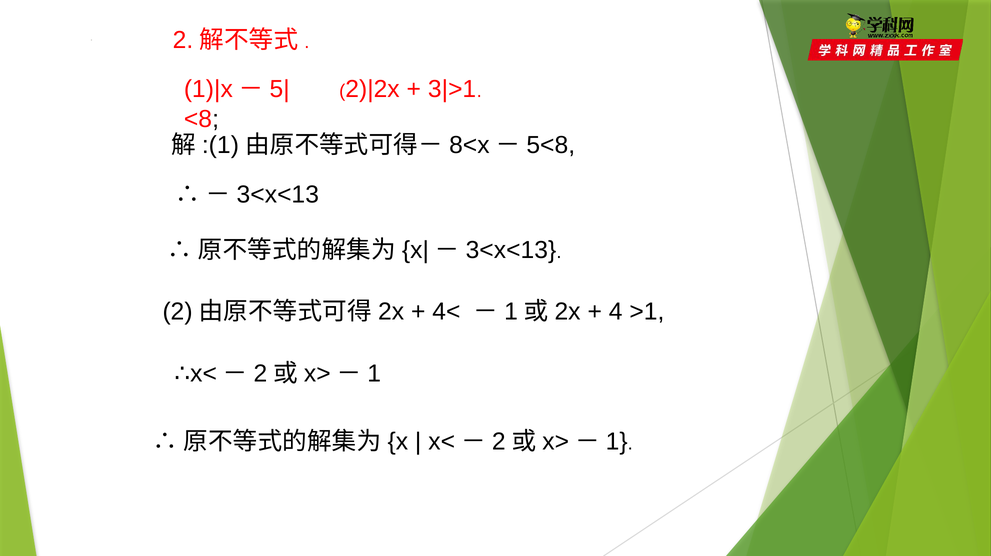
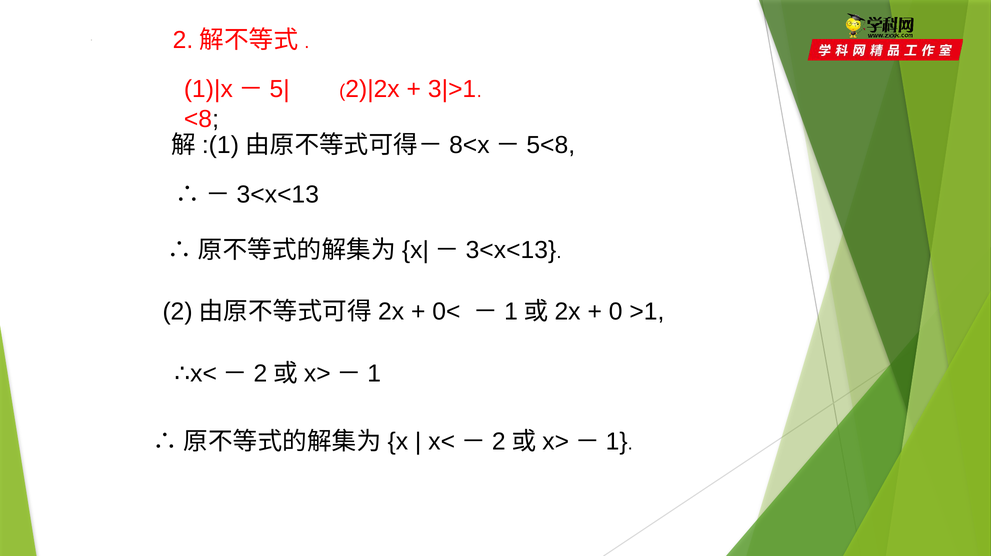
4<: 4< -> 0<
4: 4 -> 0
